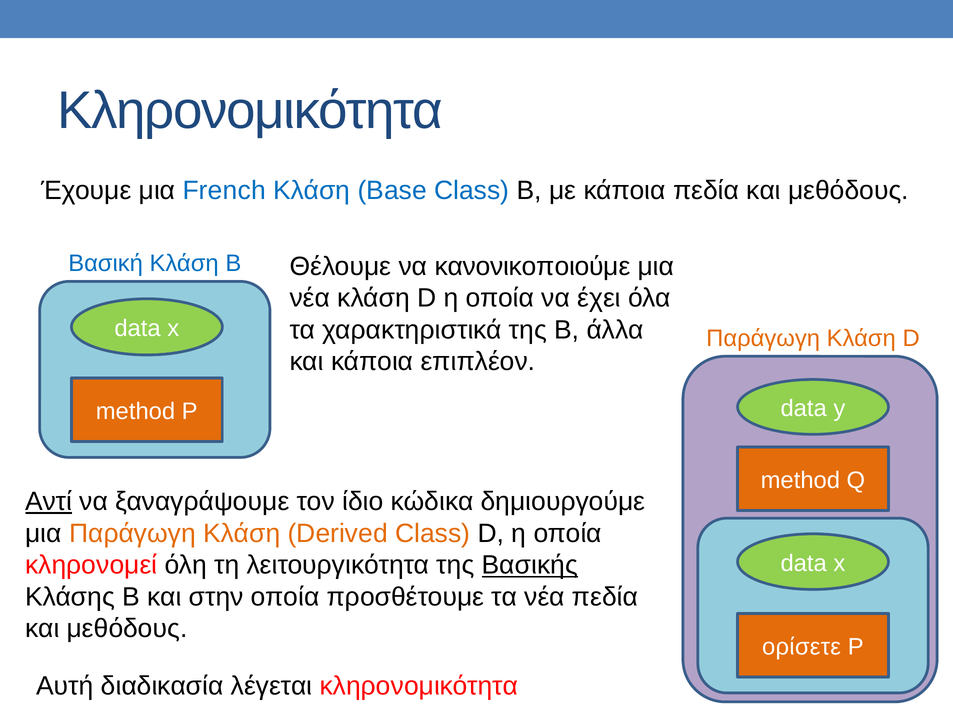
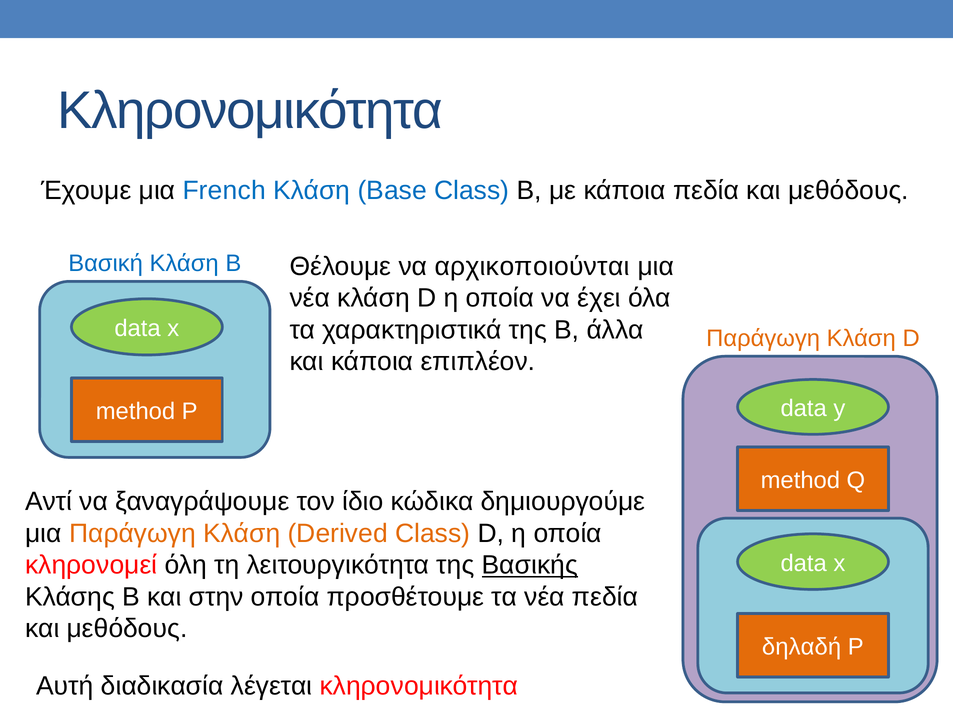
κανονικοποιούμε: κανονικοποιούμε -> αρχικοποιούνται
Αντί underline: present -> none
ορίσετε: ορίσετε -> δηλαδή
